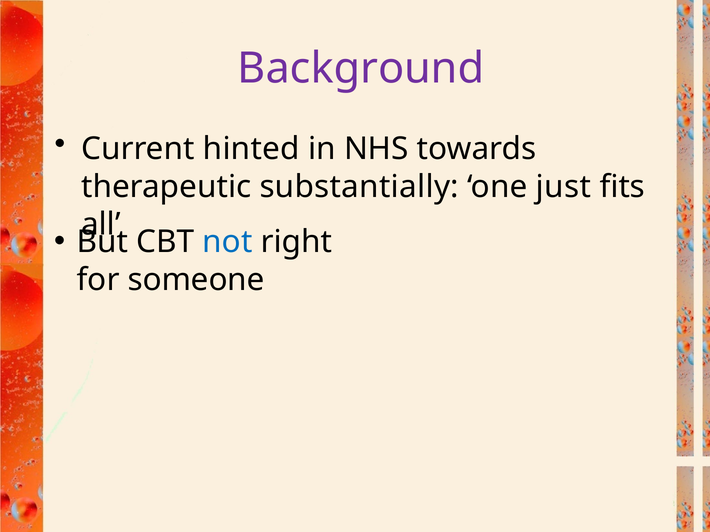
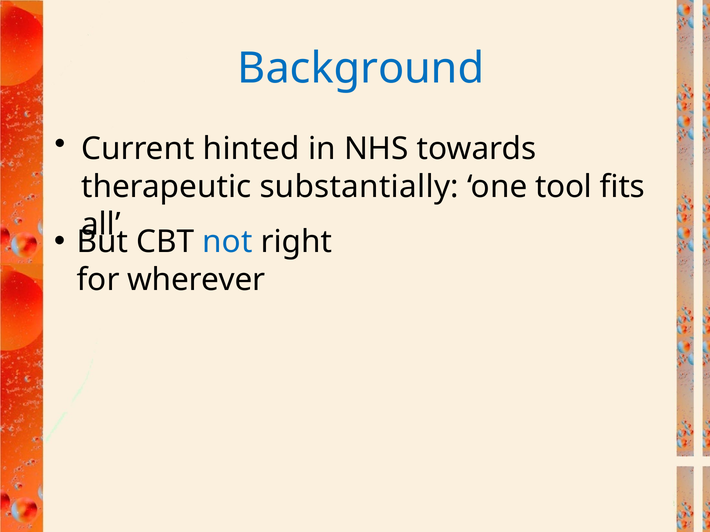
Background colour: purple -> blue
just: just -> tool
someone: someone -> wherever
